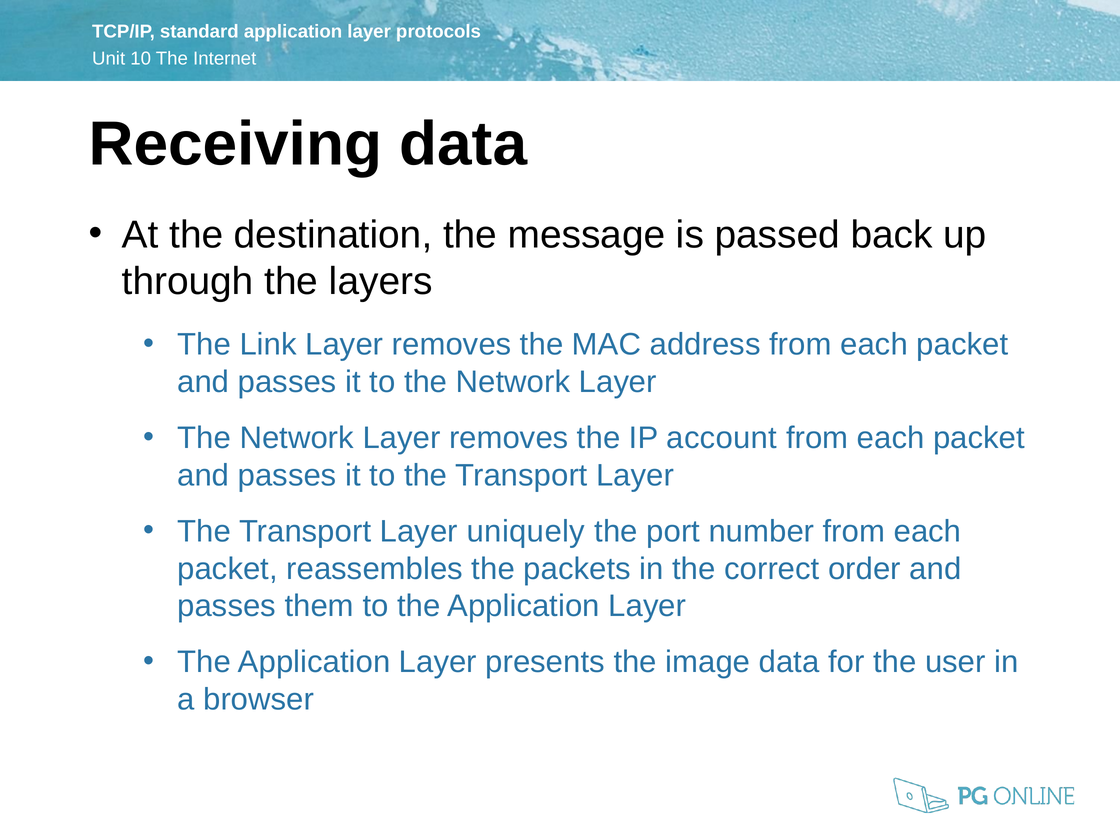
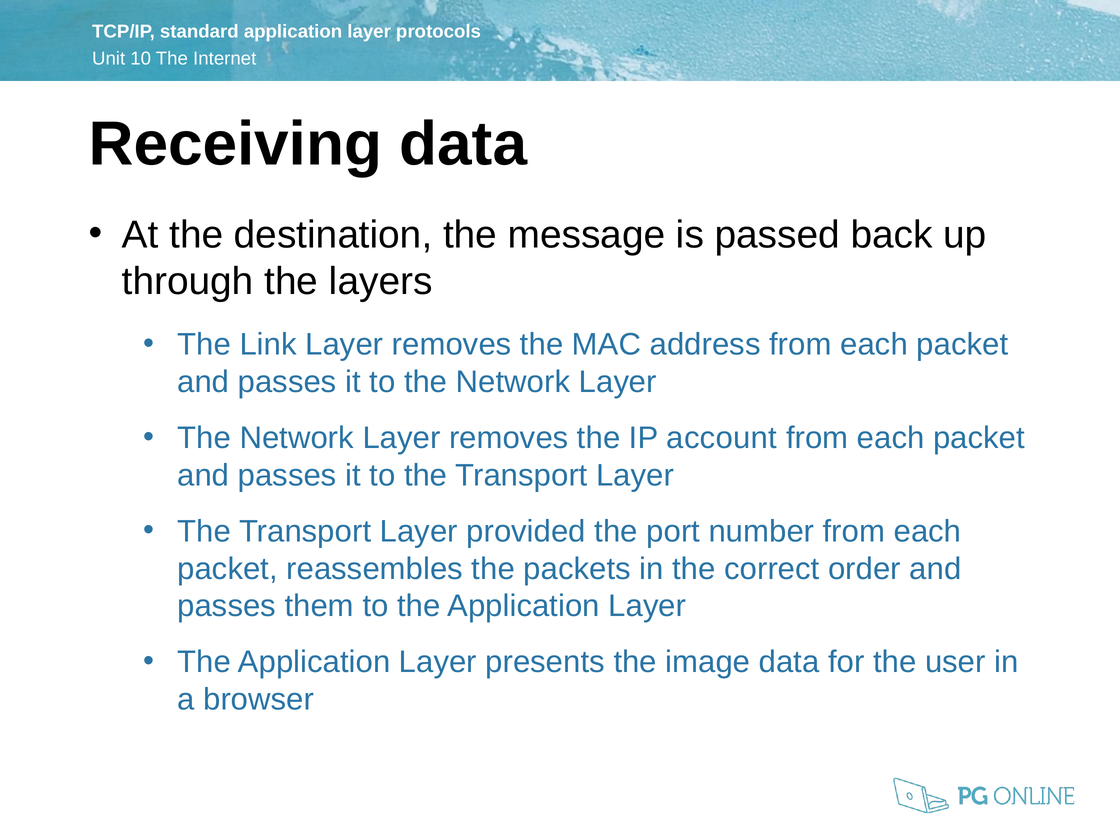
uniquely: uniquely -> provided
